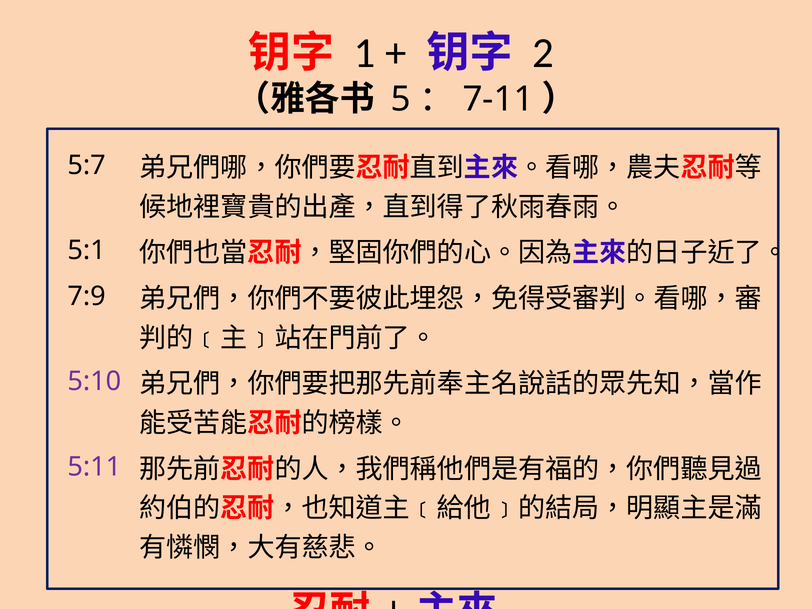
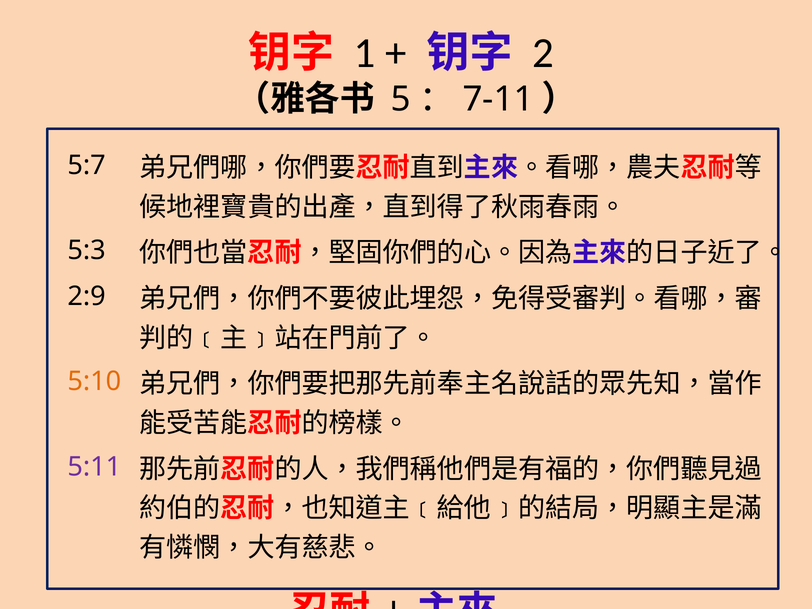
5:1: 5:1 -> 5:3
7:9: 7:9 -> 2:9
5:10 colour: purple -> orange
